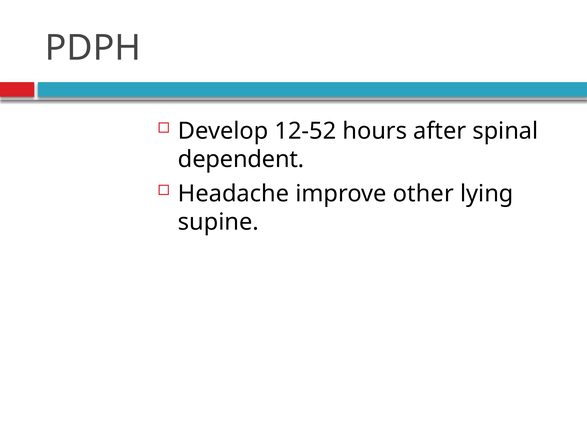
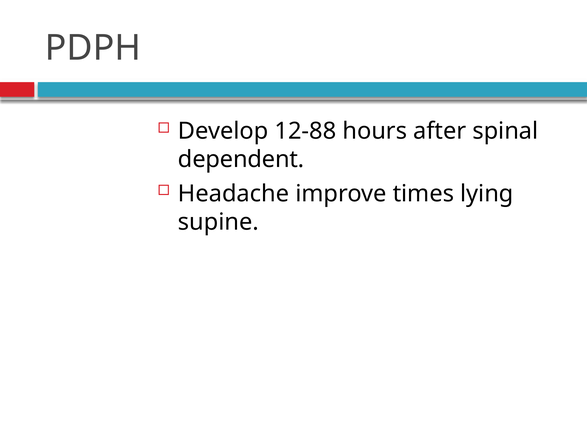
12-52: 12-52 -> 12-88
other: other -> times
